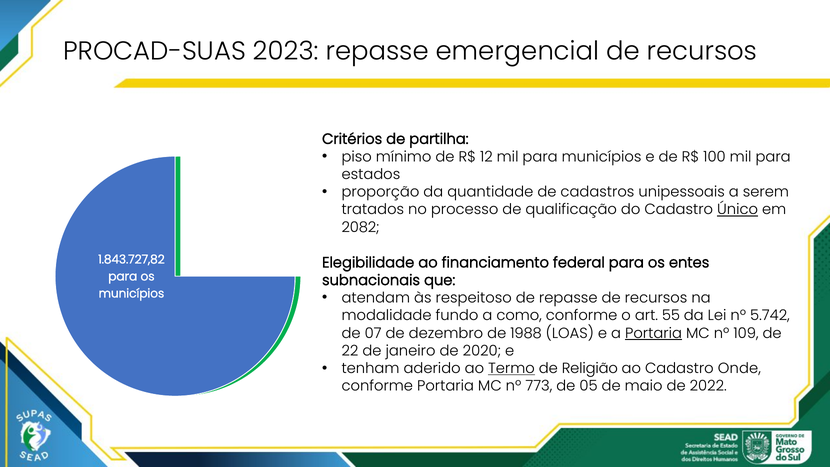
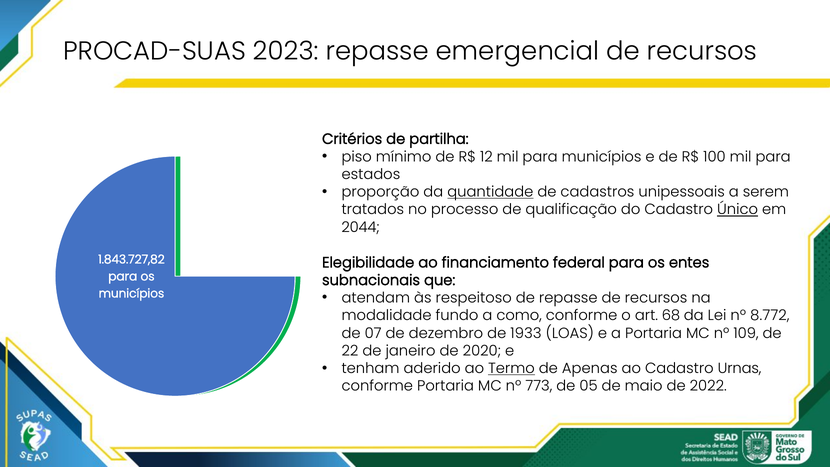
quantidade underline: none -> present
2082: 2082 -> 2044
55: 55 -> 68
5.742: 5.742 -> 8.772
1988: 1988 -> 1933
Portaria at (654, 333) underline: present -> none
Religião: Religião -> Apenas
Onde: Onde -> Urnas
